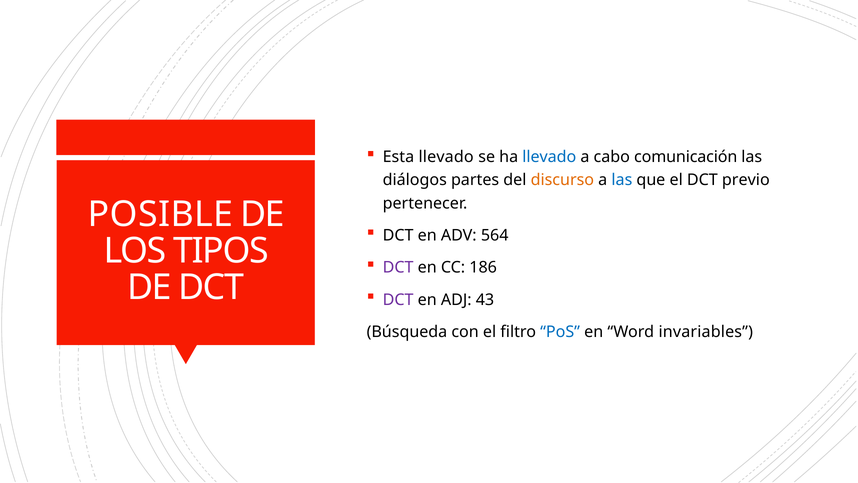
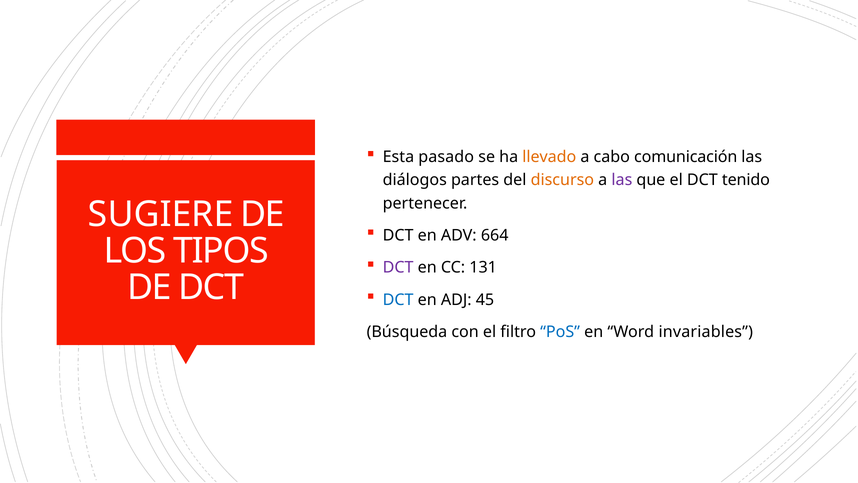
Esta llevado: llevado -> pasado
llevado at (549, 157) colour: blue -> orange
las at (622, 180) colour: blue -> purple
previo: previo -> tenido
POSIBLE: POSIBLE -> SUGIERE
564: 564 -> 664
186: 186 -> 131
DCT at (398, 299) colour: purple -> blue
43: 43 -> 45
